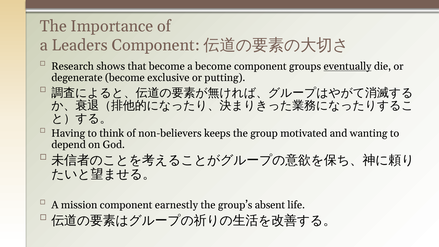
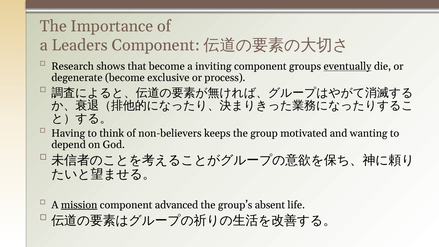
a become: become -> inviting
putting: putting -> process
mission underline: none -> present
earnestly: earnestly -> advanced
